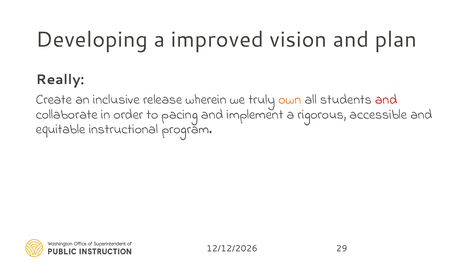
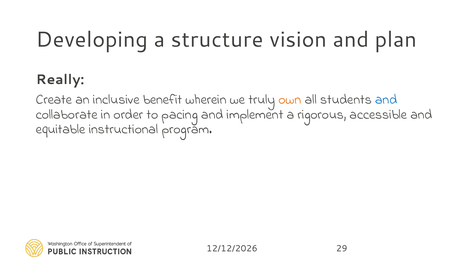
improved: improved -> structure
release: release -> benefit
and at (386, 99) colour: red -> blue
